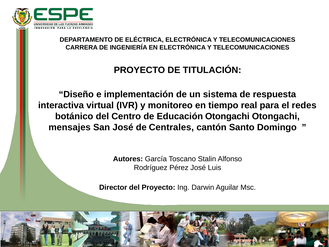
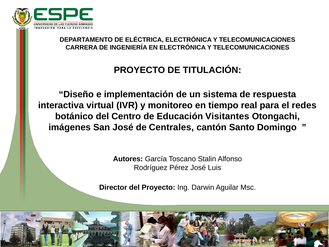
Educación Otongachi: Otongachi -> Visitantes
mensajes: mensajes -> imágenes
